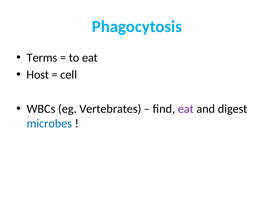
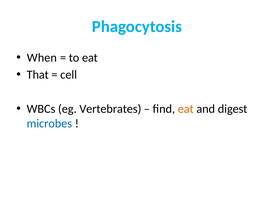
Terms: Terms -> When
Host: Host -> That
eat at (186, 109) colour: purple -> orange
